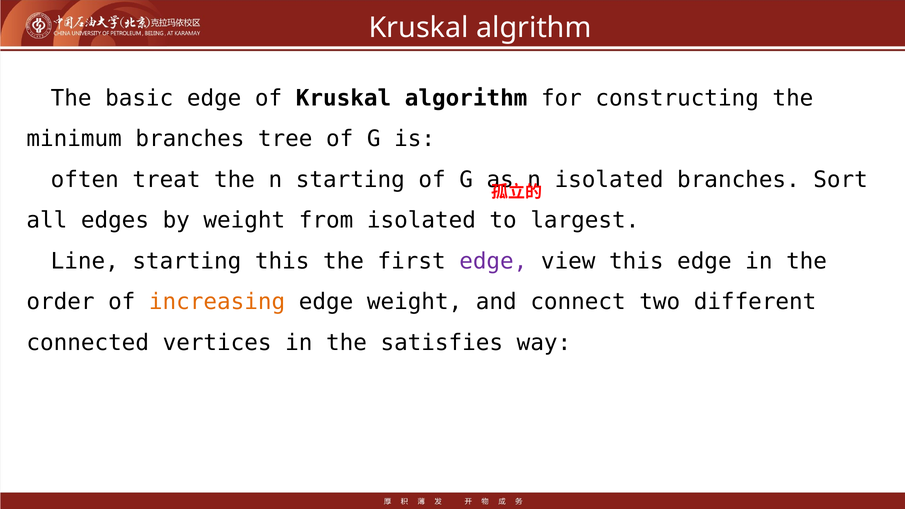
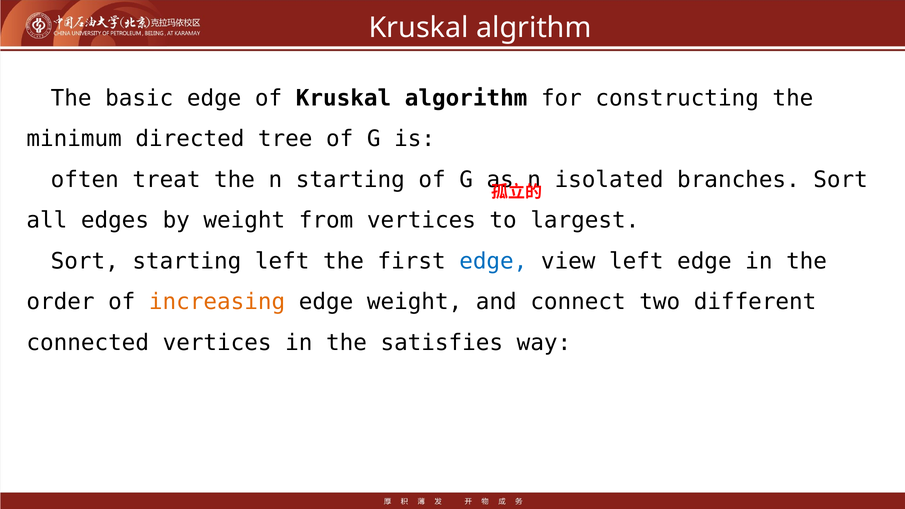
minimum branches: branches -> directed
from isolated: isolated -> vertices
Line at (85, 261): Line -> Sort
starting this: this -> left
edge at (493, 261) colour: purple -> blue
view this: this -> left
